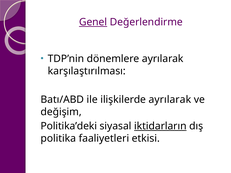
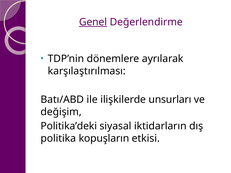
ilişkilerde ayrılarak: ayrılarak -> unsurları
iktidarların underline: present -> none
faaliyetleri: faaliyetleri -> kopuşların
